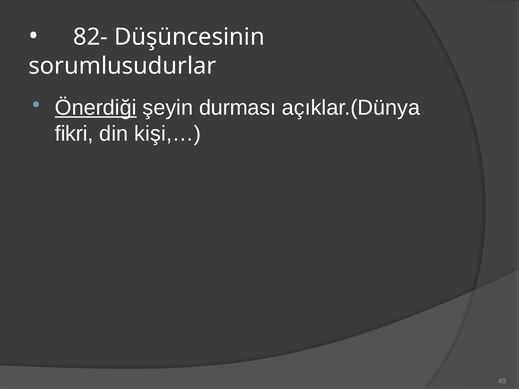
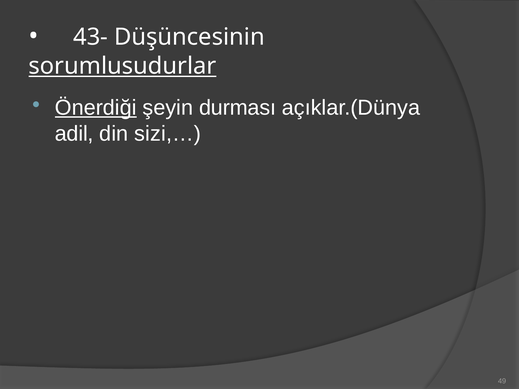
82-: 82- -> 43-
sorumlusudurlar underline: none -> present
fikri: fikri -> adil
kişi,…: kişi,… -> sizi,…
